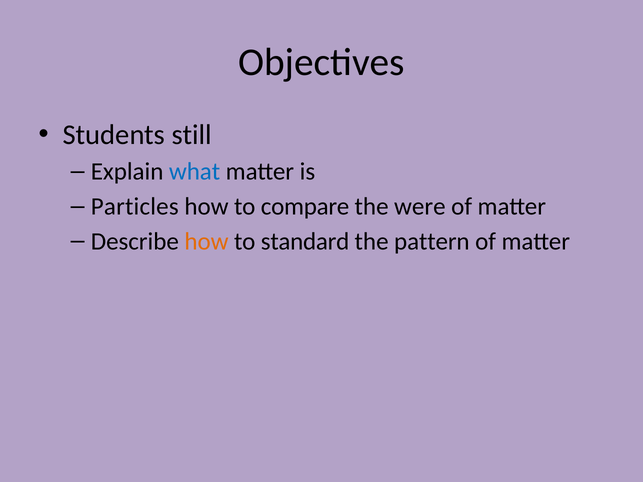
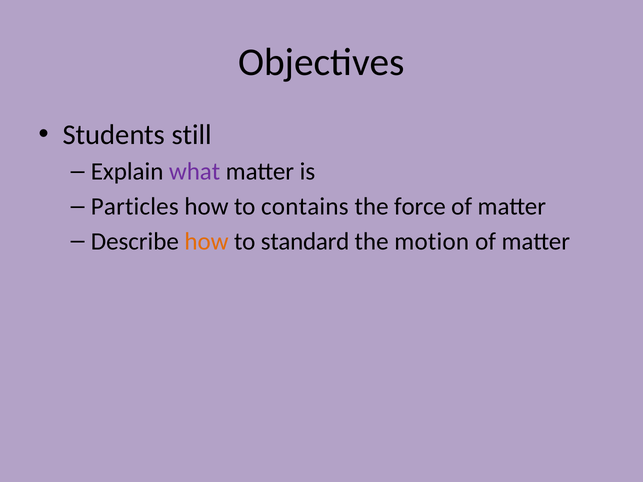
what colour: blue -> purple
compare: compare -> contains
were: were -> force
pattern: pattern -> motion
